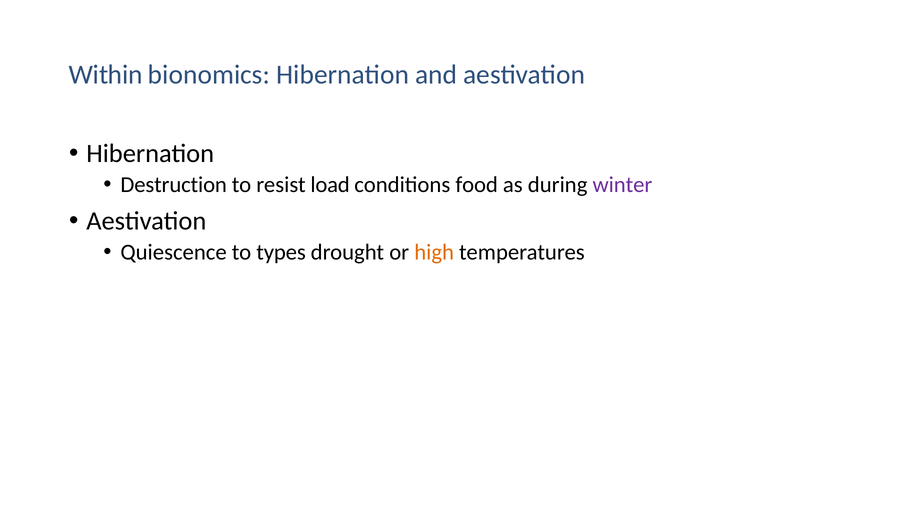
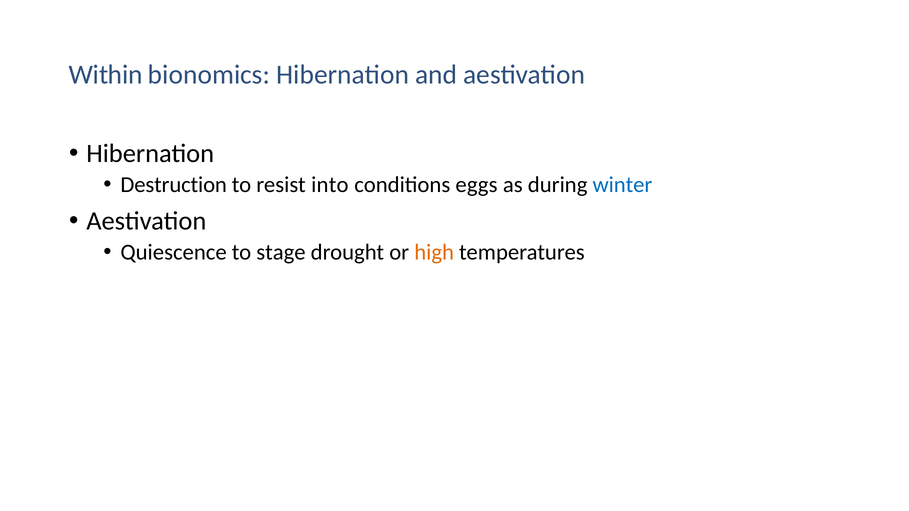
load: load -> into
food: food -> eggs
winter colour: purple -> blue
types: types -> stage
